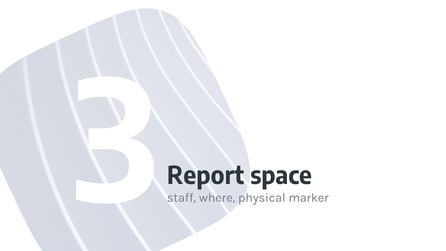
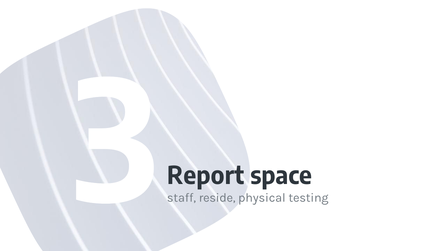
where: where -> reside
marker: marker -> testing
